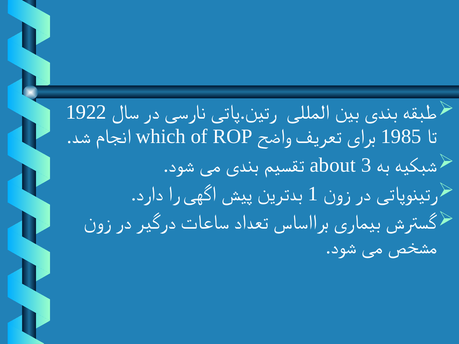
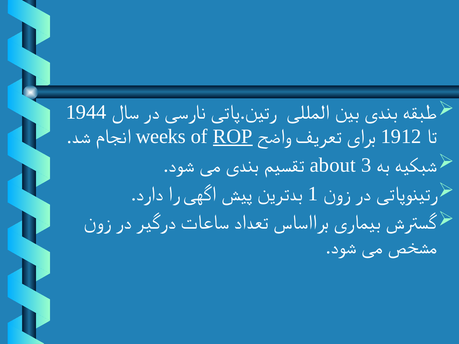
1922: 1922 -> 1944
which: which -> weeks
ROP underline: none -> present
1985: 1985 -> 1912
